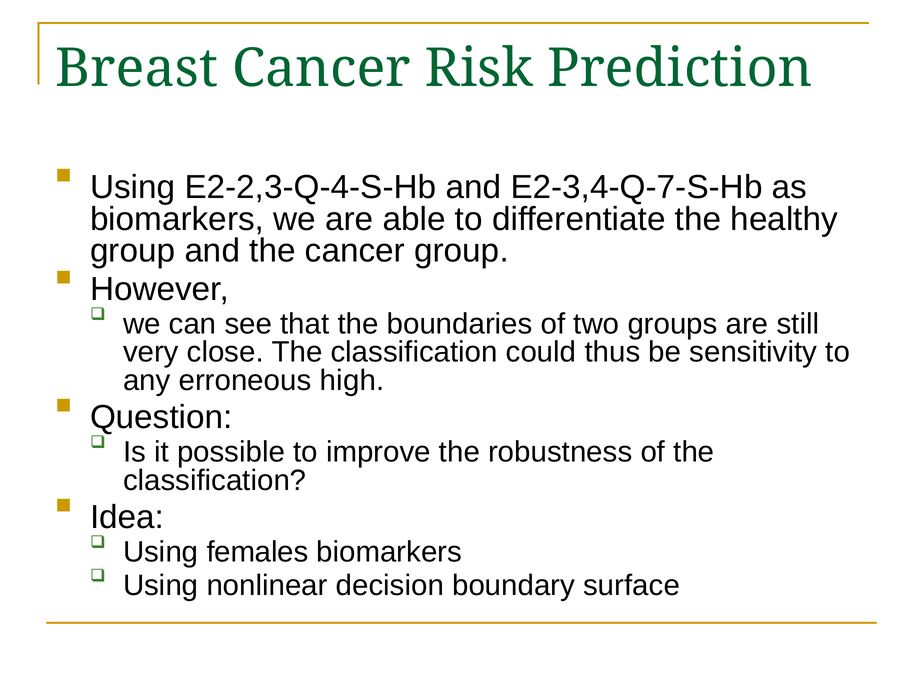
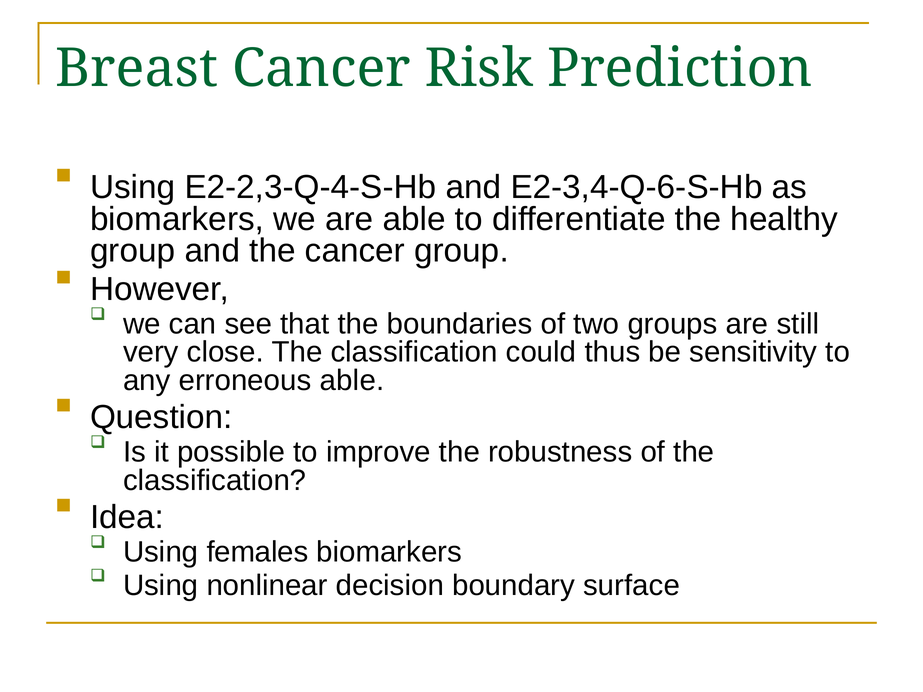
E2-3,4-Q-7-S-Hb: E2-3,4-Q-7-S-Hb -> E2-3,4-Q-6-S-Hb
erroneous high: high -> able
